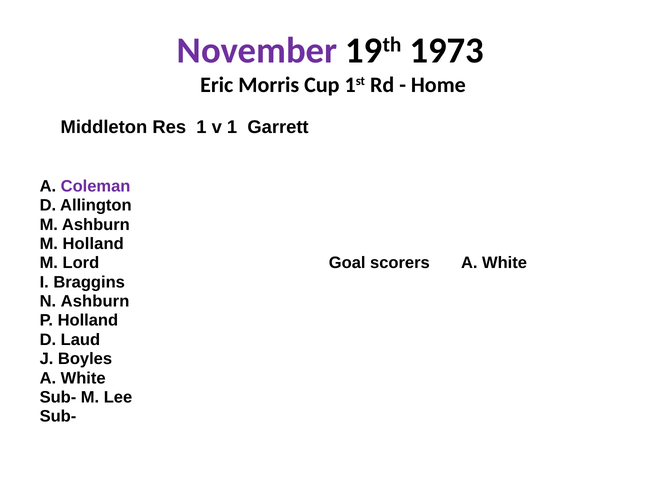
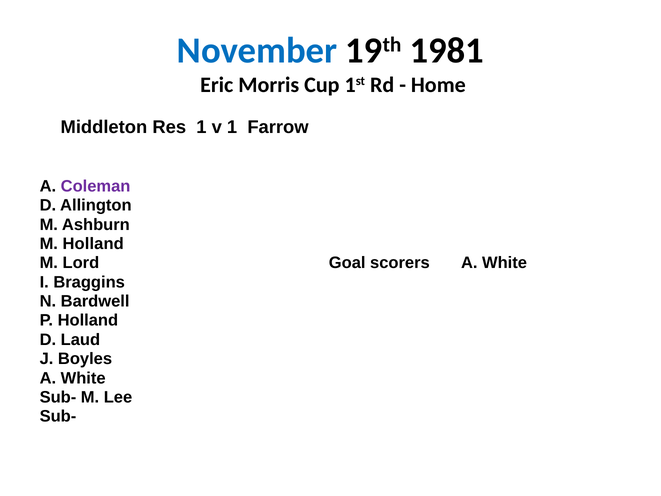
November colour: purple -> blue
1973: 1973 -> 1981
Garrett: Garrett -> Farrow
N Ashburn: Ashburn -> Bardwell
